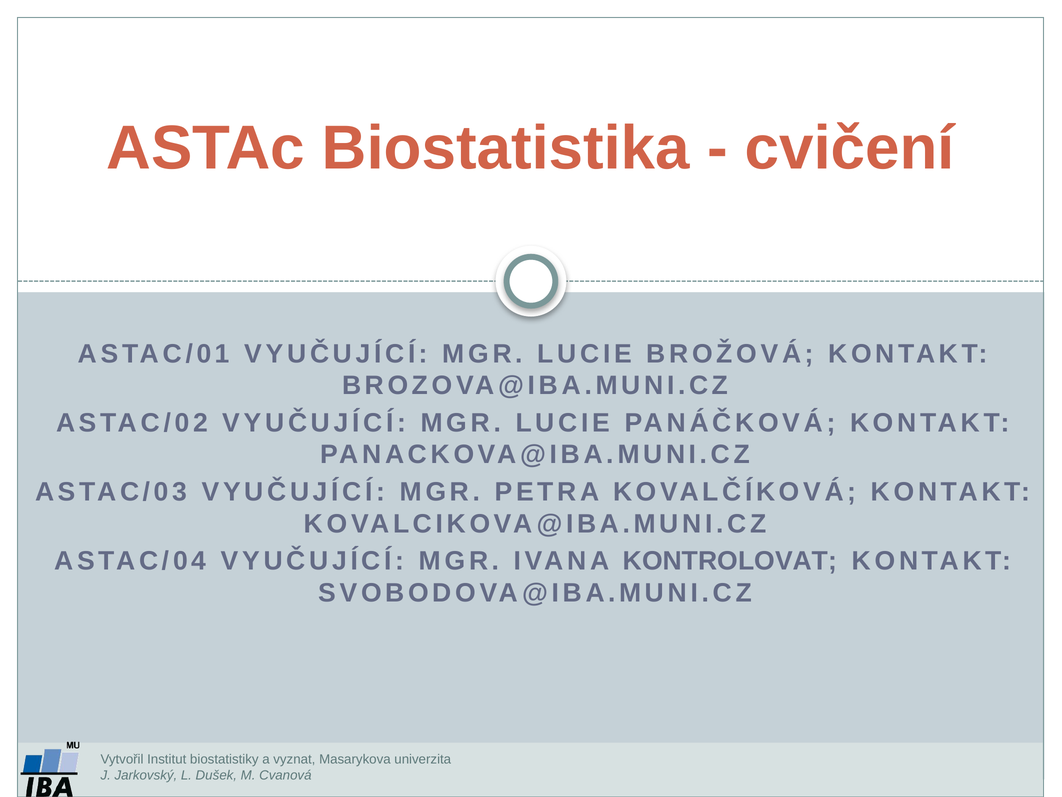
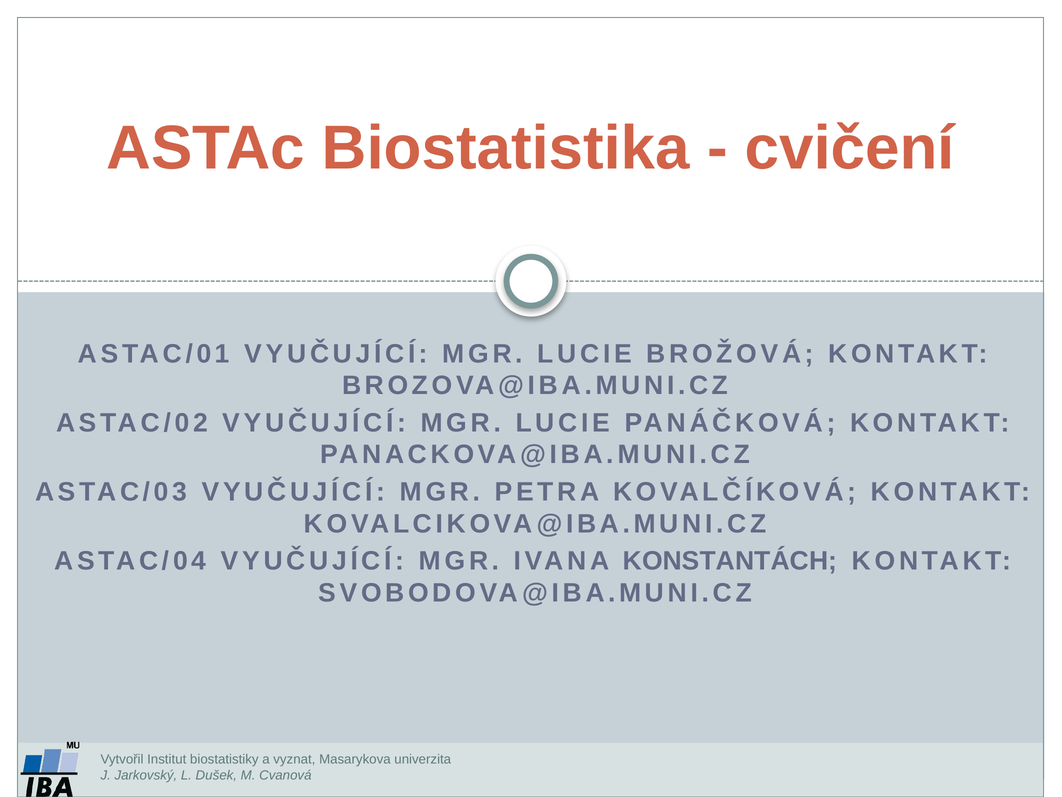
KONTROLOVAT: KONTROLOVAT -> KONSTANTÁCH
